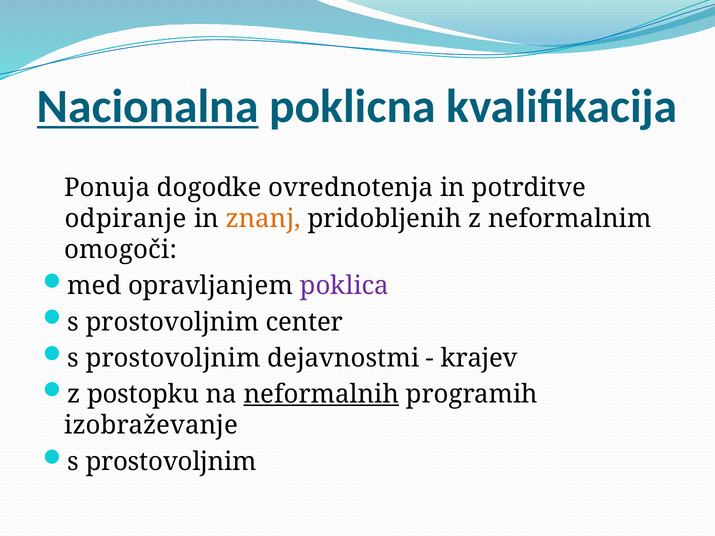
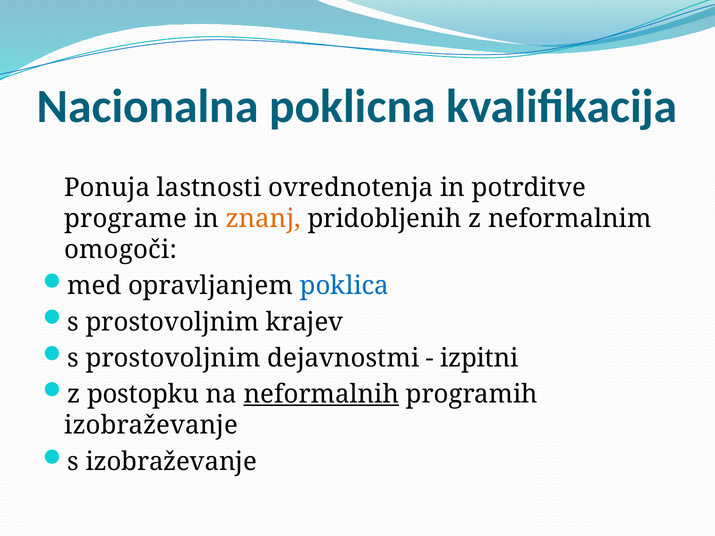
Nacionalna underline: present -> none
dogodke: dogodke -> lastnosti
odpiranje: odpiranje -> programe
poklica colour: purple -> blue
center: center -> krajev
krajev: krajev -> izpitni
prostovoljnim at (171, 462): prostovoljnim -> izobraževanje
